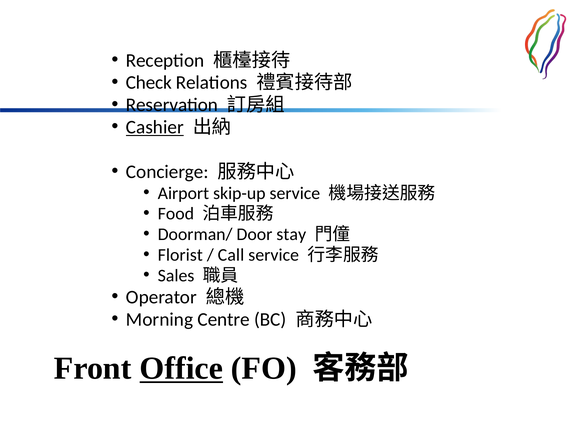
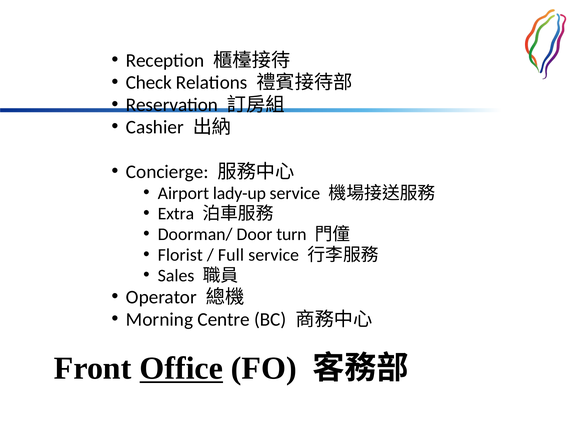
Cashier underline: present -> none
skip-up: skip-up -> lady-up
Food: Food -> Extra
stay: stay -> turn
Call: Call -> Full
